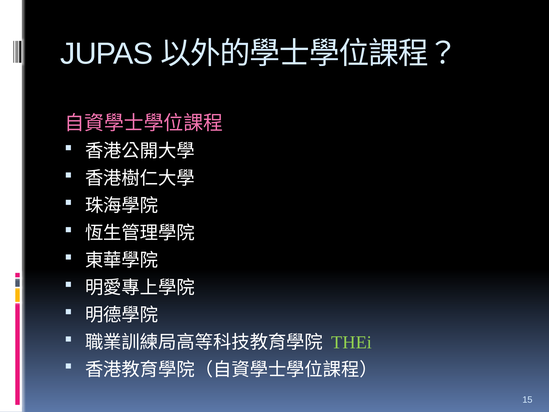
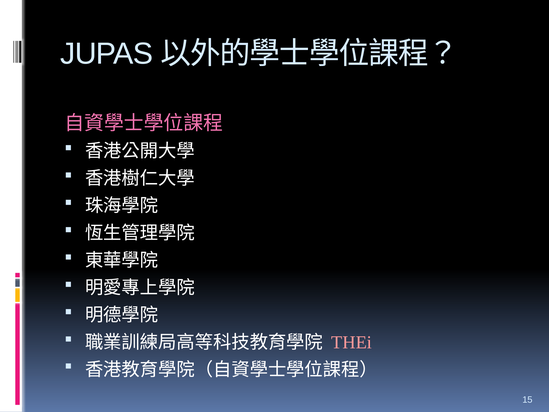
THEi colour: light green -> pink
